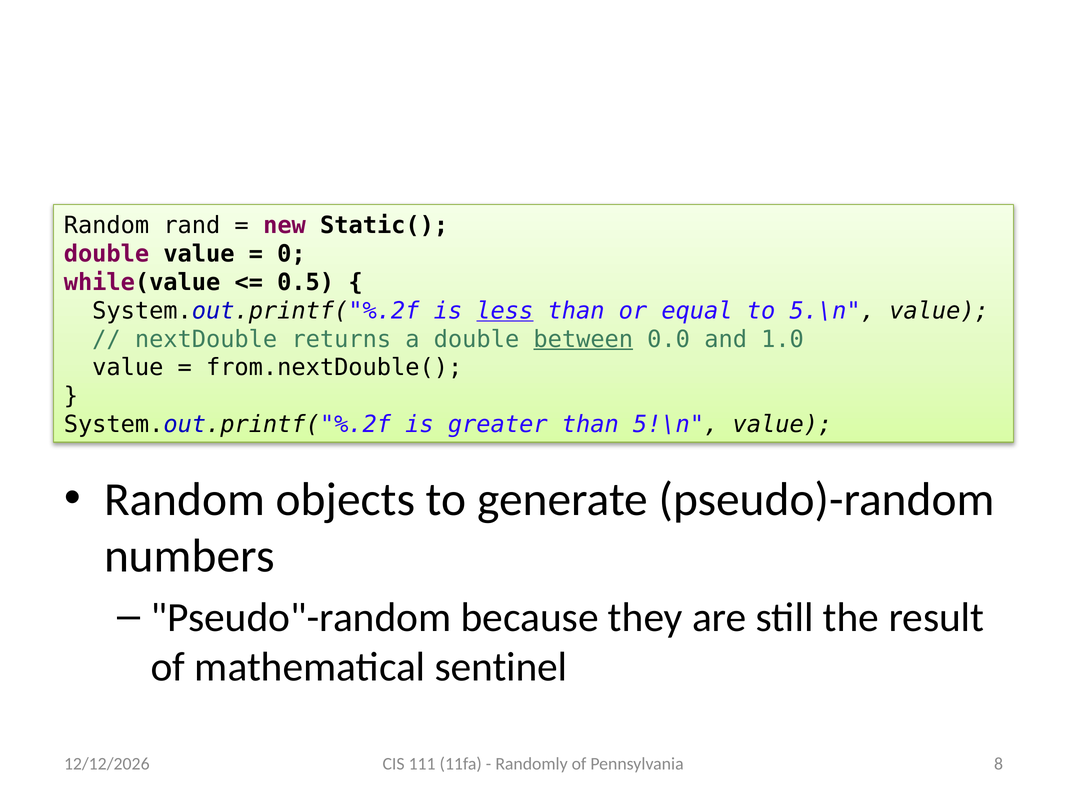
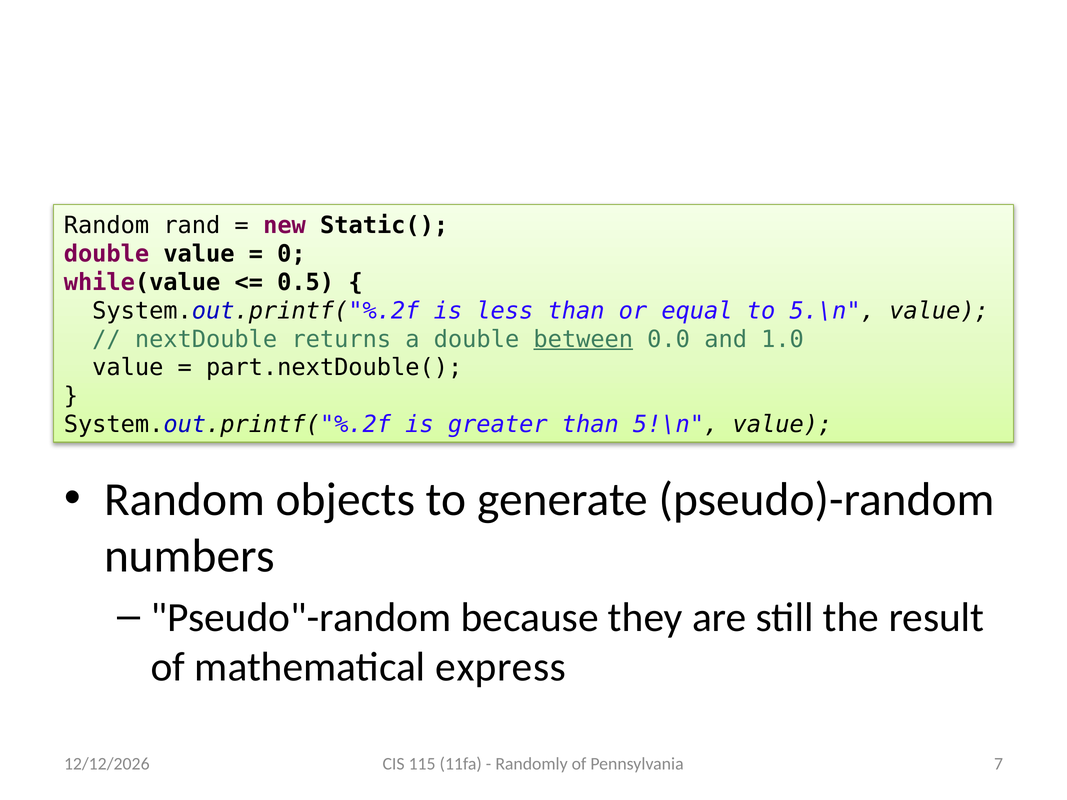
less underline: present -> none
from.nextDouble(: from.nextDouble( -> part.nextDouble(
sentinel: sentinel -> express
111: 111 -> 115
8: 8 -> 7
